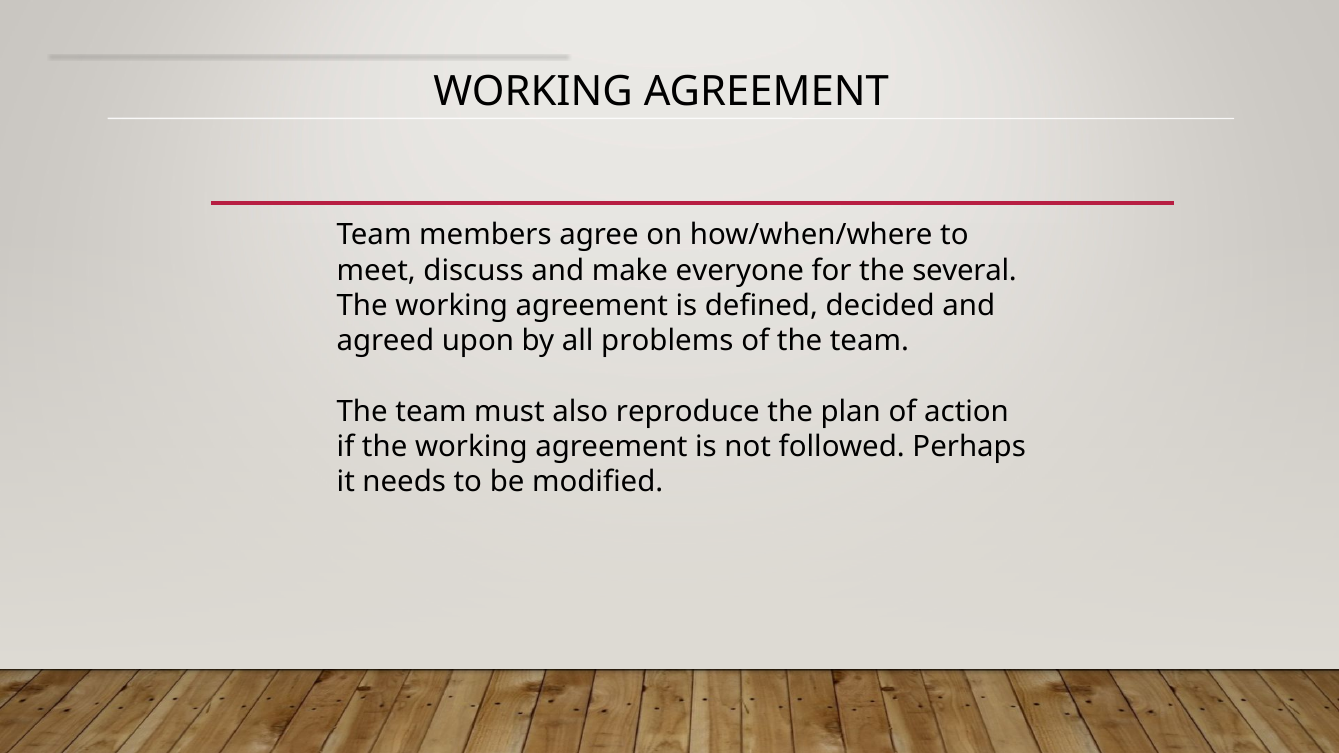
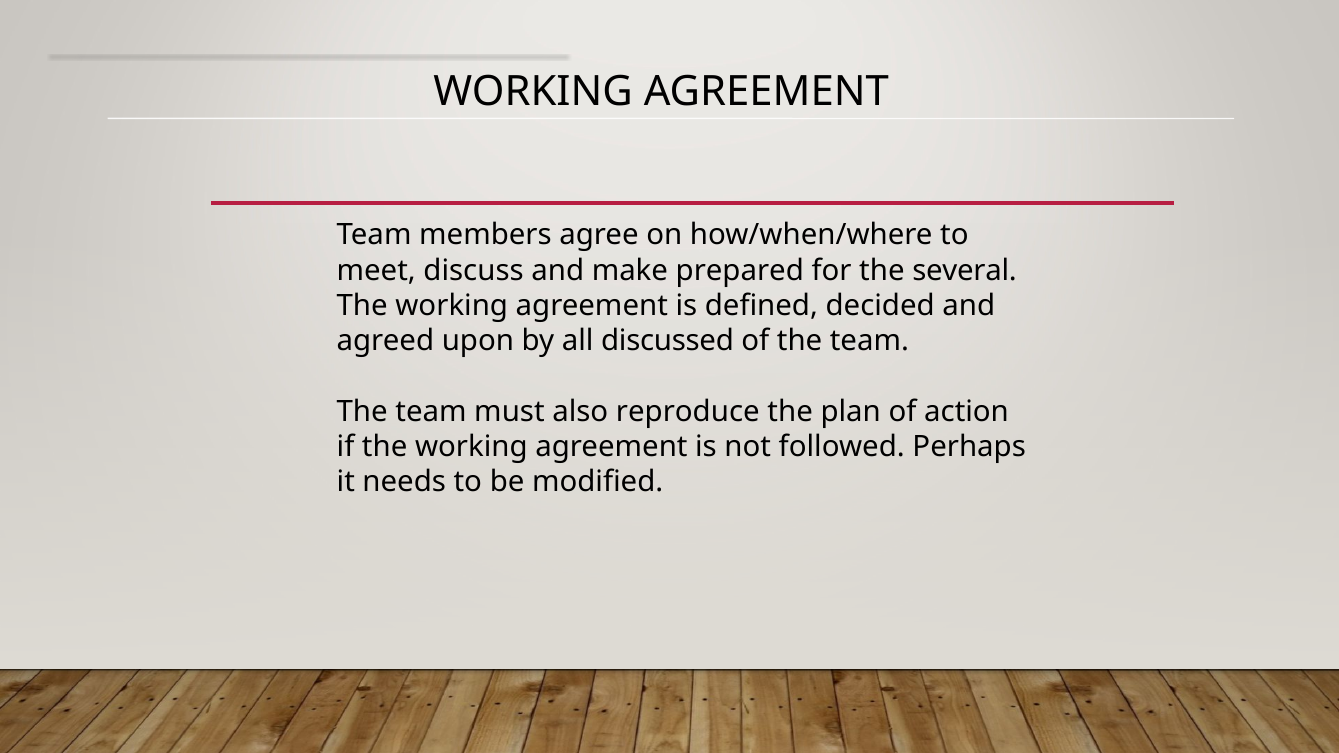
everyone: everyone -> prepared
problems: problems -> discussed
